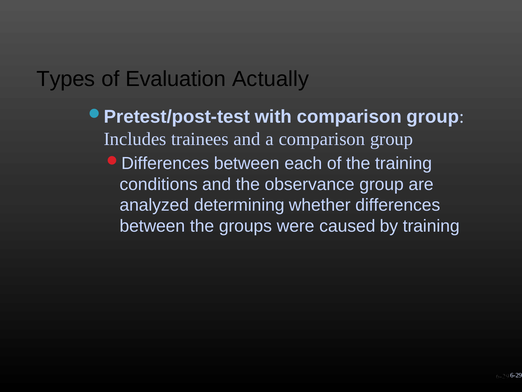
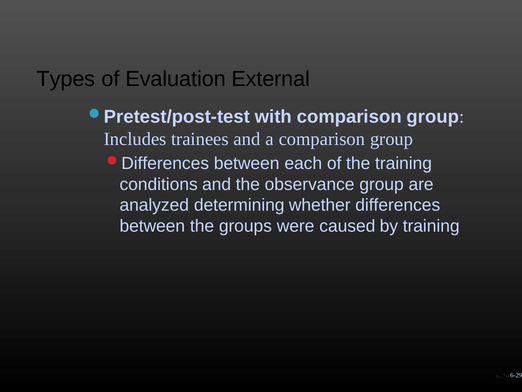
Actually: Actually -> External
